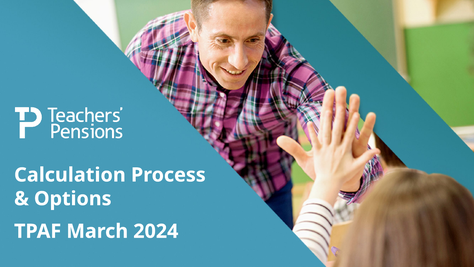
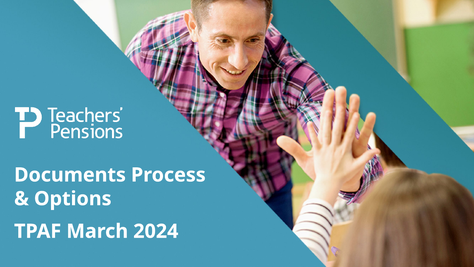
Calculation: Calculation -> Documents
